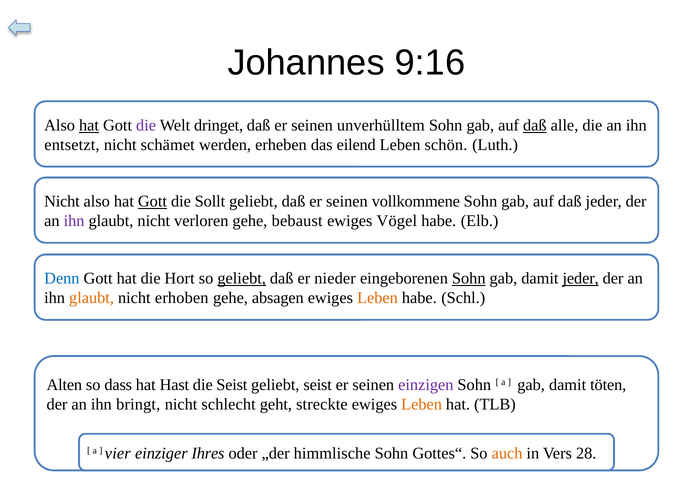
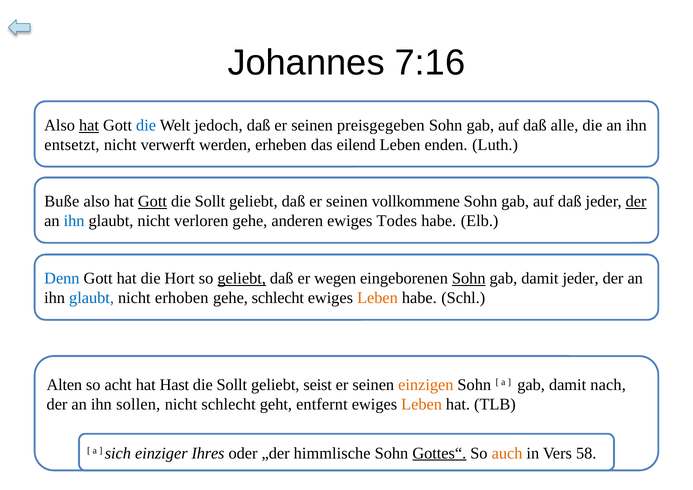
9:16: 9:16 -> 7:16
die at (146, 125) colour: purple -> blue
dringet: dringet -> jedoch
unverhülltem: unverhülltem -> preisgegeben
daß at (535, 125) underline: present -> none
schämet: schämet -> verwerft
schön: schön -> enden
Nicht at (62, 201): Nicht -> Buße
der at (636, 201) underline: none -> present
ihn at (74, 221) colour: purple -> blue
bebaust: bebaust -> anderen
Vögel: Vögel -> Todes
nieder: nieder -> wegen
jeder at (581, 278) underline: present -> none
glaubt at (92, 298) colour: orange -> blue
gehe absagen: absagen -> schlecht
so dass: dass -> acht
Seist at (232, 385): Seist -> Sollt
einzigen colour: purple -> orange
töten: töten -> nach
bringt: bringt -> sollen
streckte: streckte -> entfernt
vier: vier -> sich
Gottes“ underline: none -> present
28: 28 -> 58
